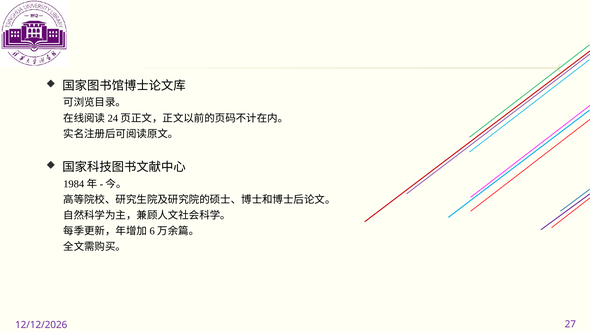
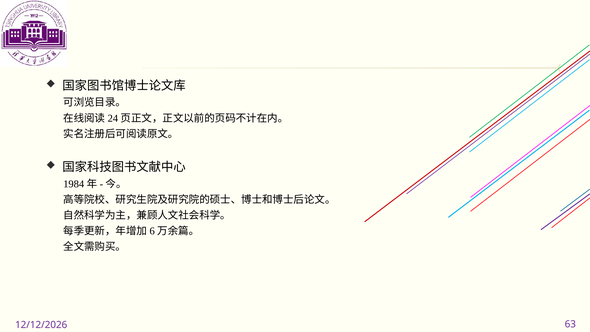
27: 27 -> 63
